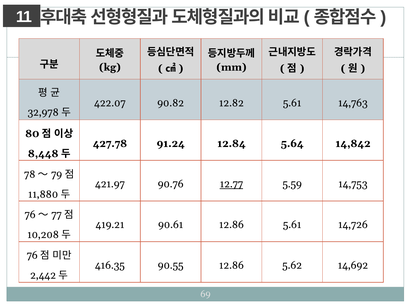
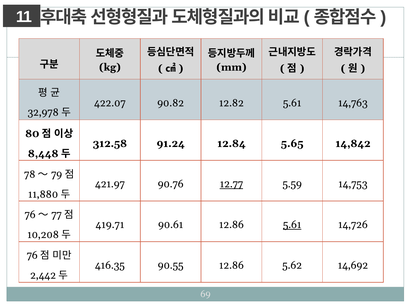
427.78: 427.78 -> 312.58
5.64: 5.64 -> 5.65
419.21: 419.21 -> 419.71
5.61 at (292, 225) underline: none -> present
